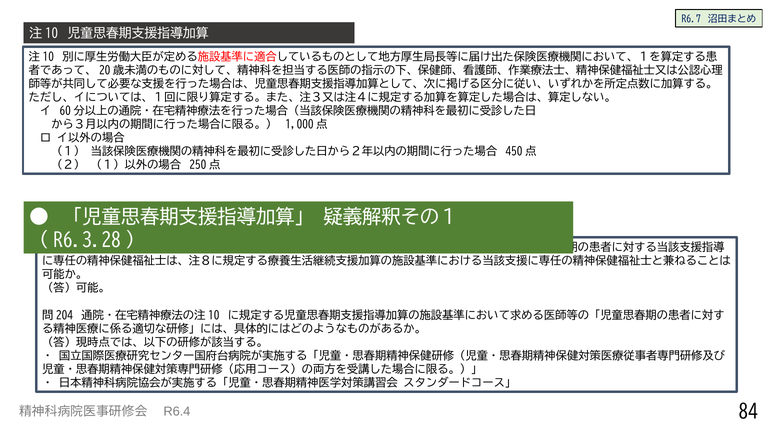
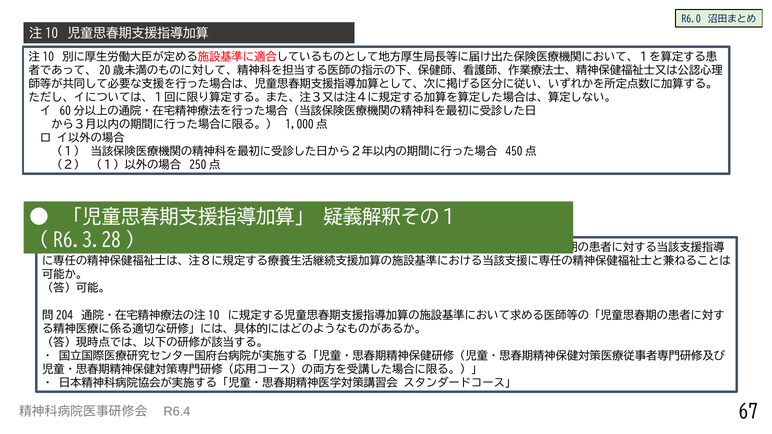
R6.7: R6.7 -> R6.0
84: 84 -> 67
